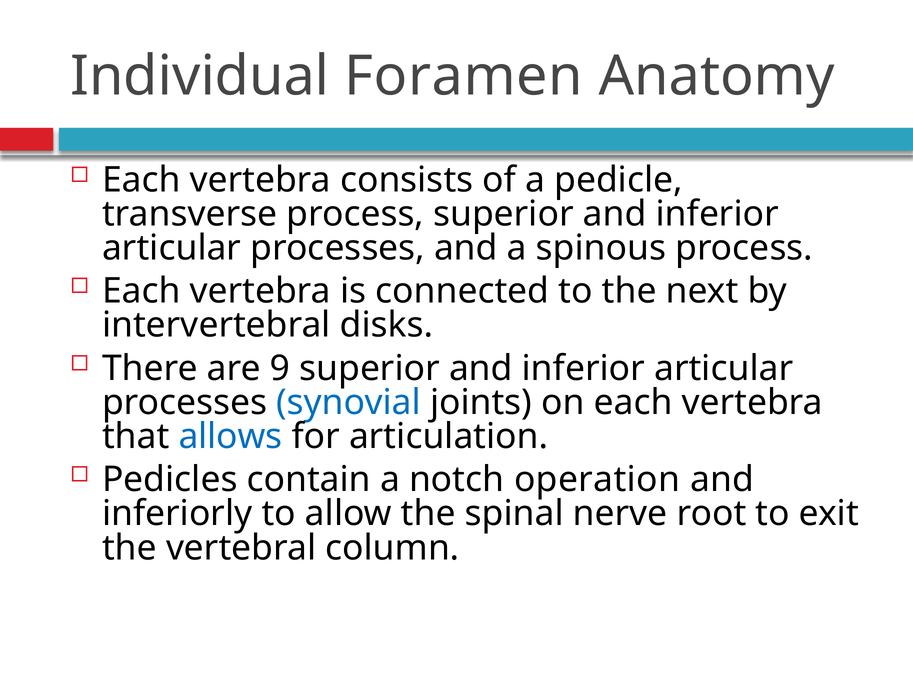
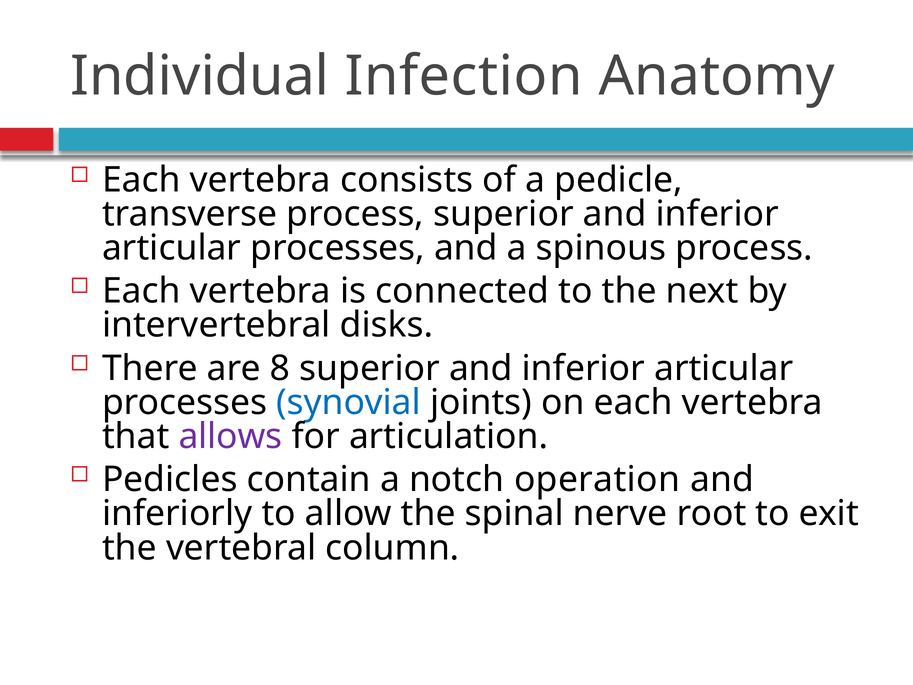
Foramen: Foramen -> Infection
9: 9 -> 8
allows colour: blue -> purple
